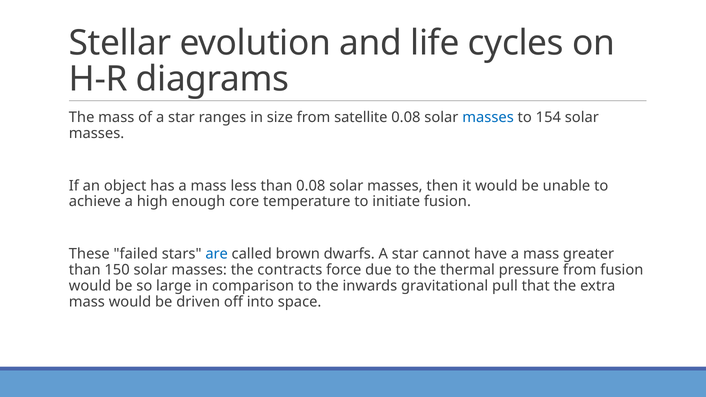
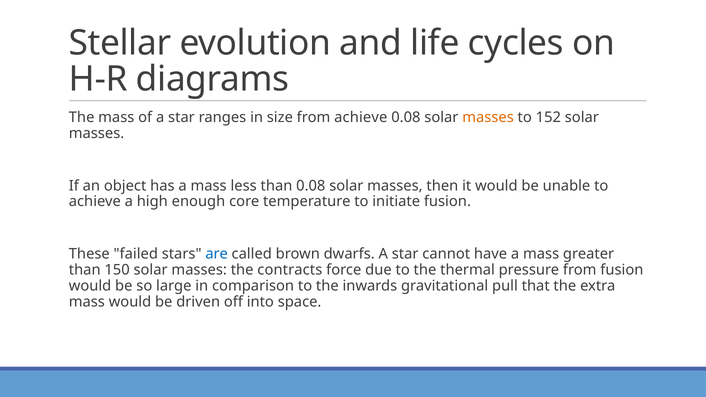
from satellite: satellite -> achieve
masses at (488, 117) colour: blue -> orange
154: 154 -> 152
